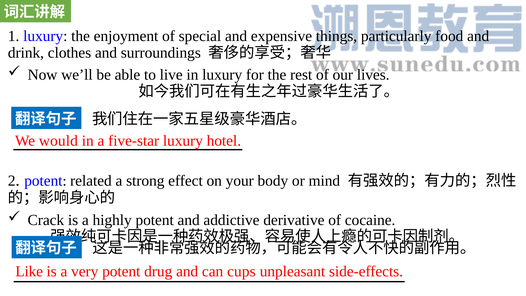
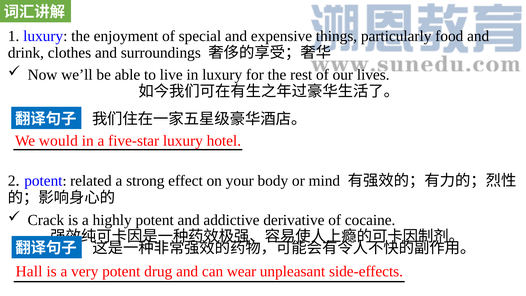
Like: Like -> Hall
cups: cups -> wear
